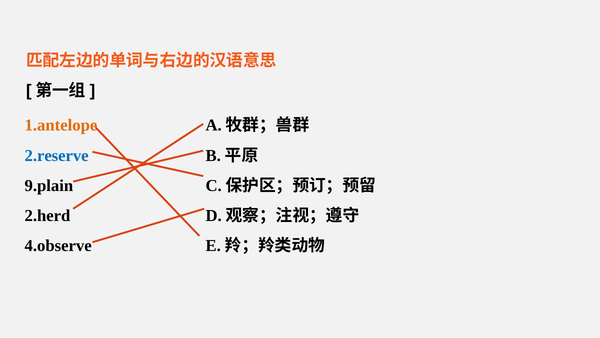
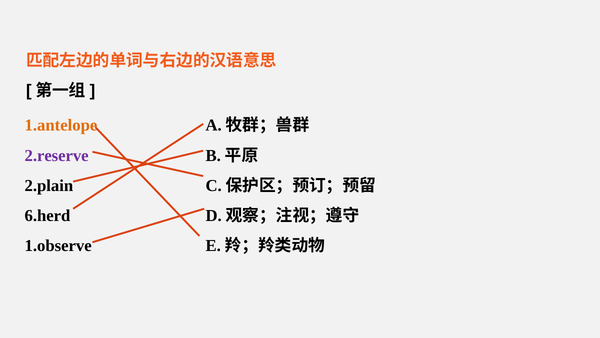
2.reserve colour: blue -> purple
9.plain: 9.plain -> 2.plain
2.herd: 2.herd -> 6.herd
4.observe: 4.observe -> 1.observe
